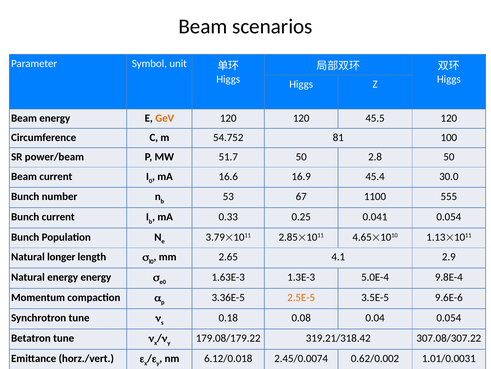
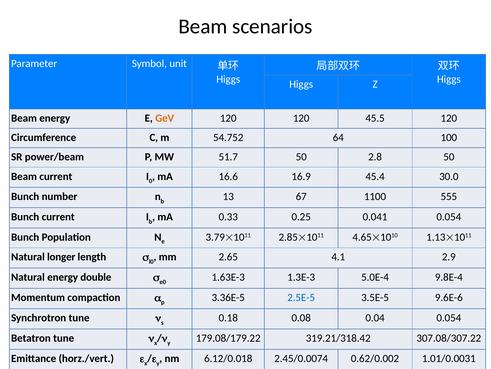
81: 81 -> 64
53: 53 -> 13
energy energy: energy -> double
2.5E-5 colour: orange -> blue
